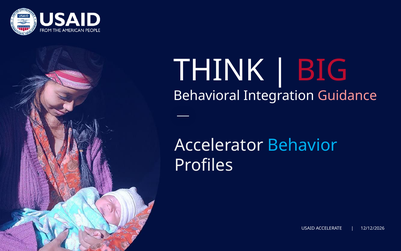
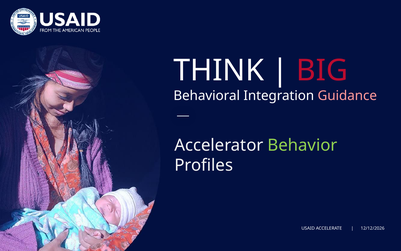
Behavior at (303, 145) colour: light blue -> light green
